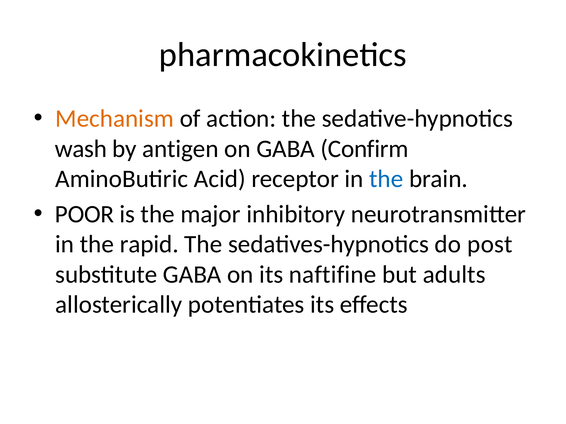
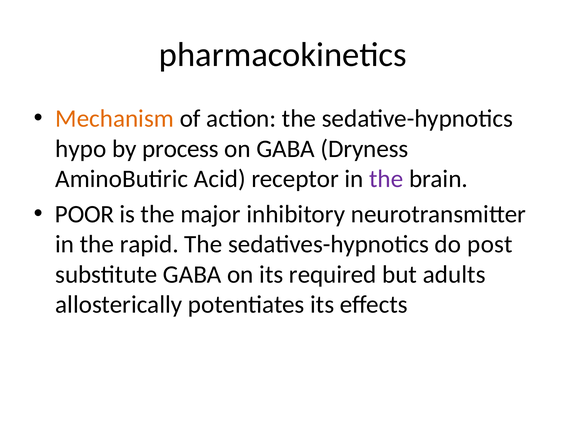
wash: wash -> hypo
antigen: antigen -> process
Confirm: Confirm -> Dryness
the at (386, 179) colour: blue -> purple
naftifine: naftifine -> required
